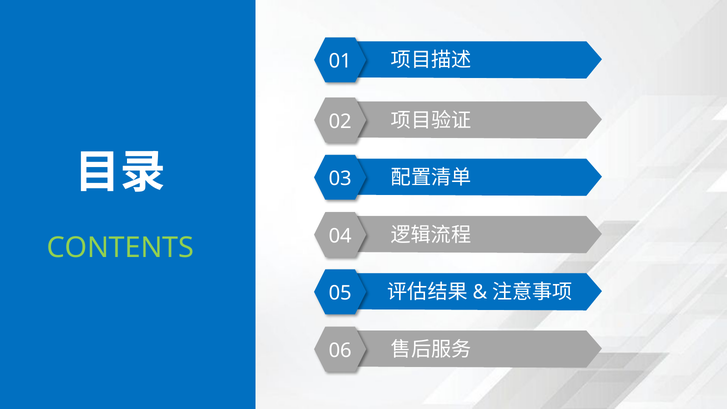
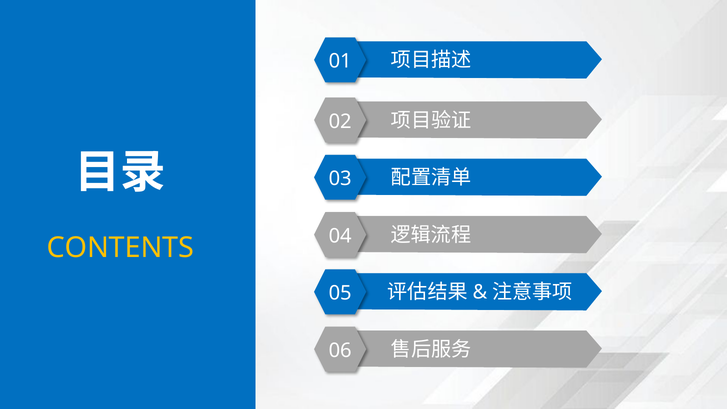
CONTENTS colour: light green -> yellow
